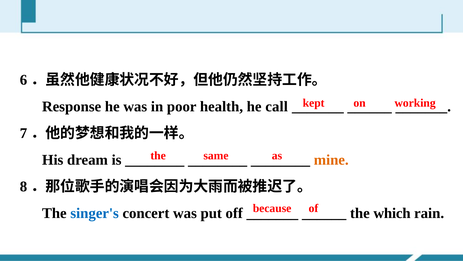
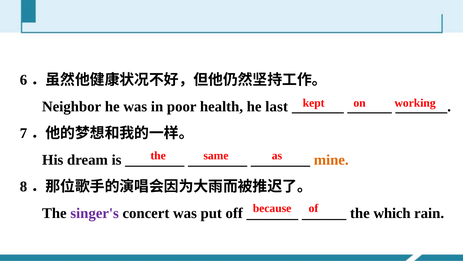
Response: Response -> Neighbor
call: call -> last
singer's colour: blue -> purple
